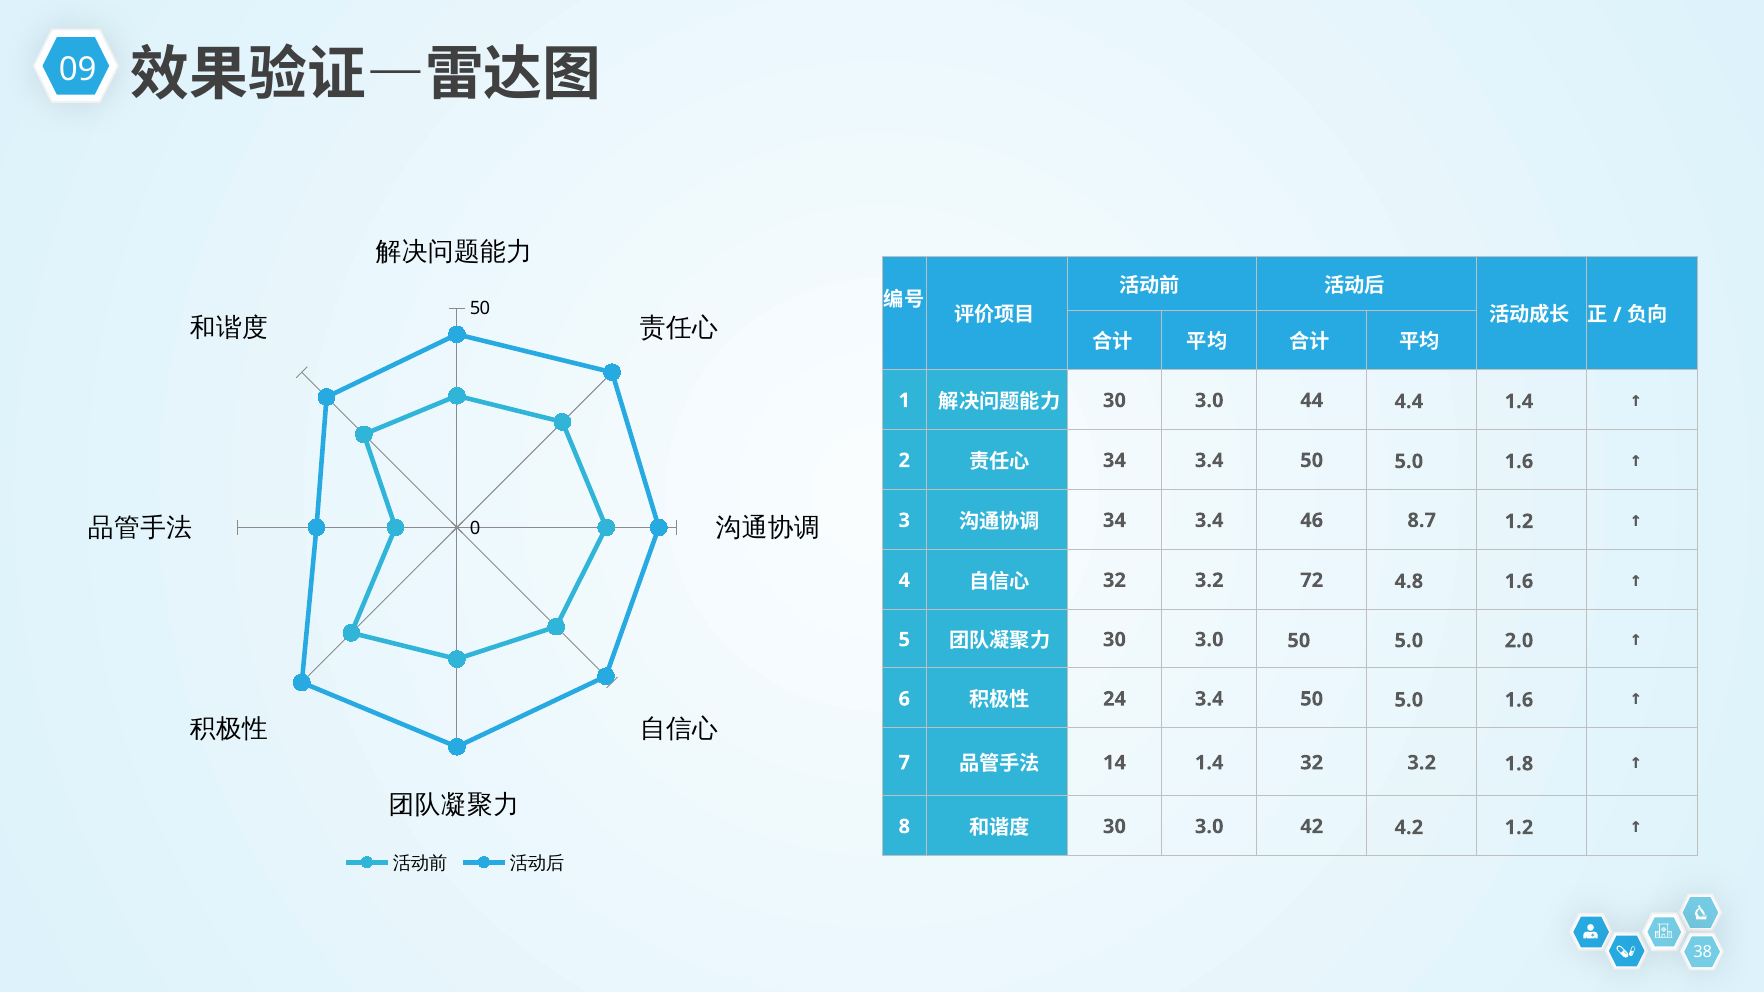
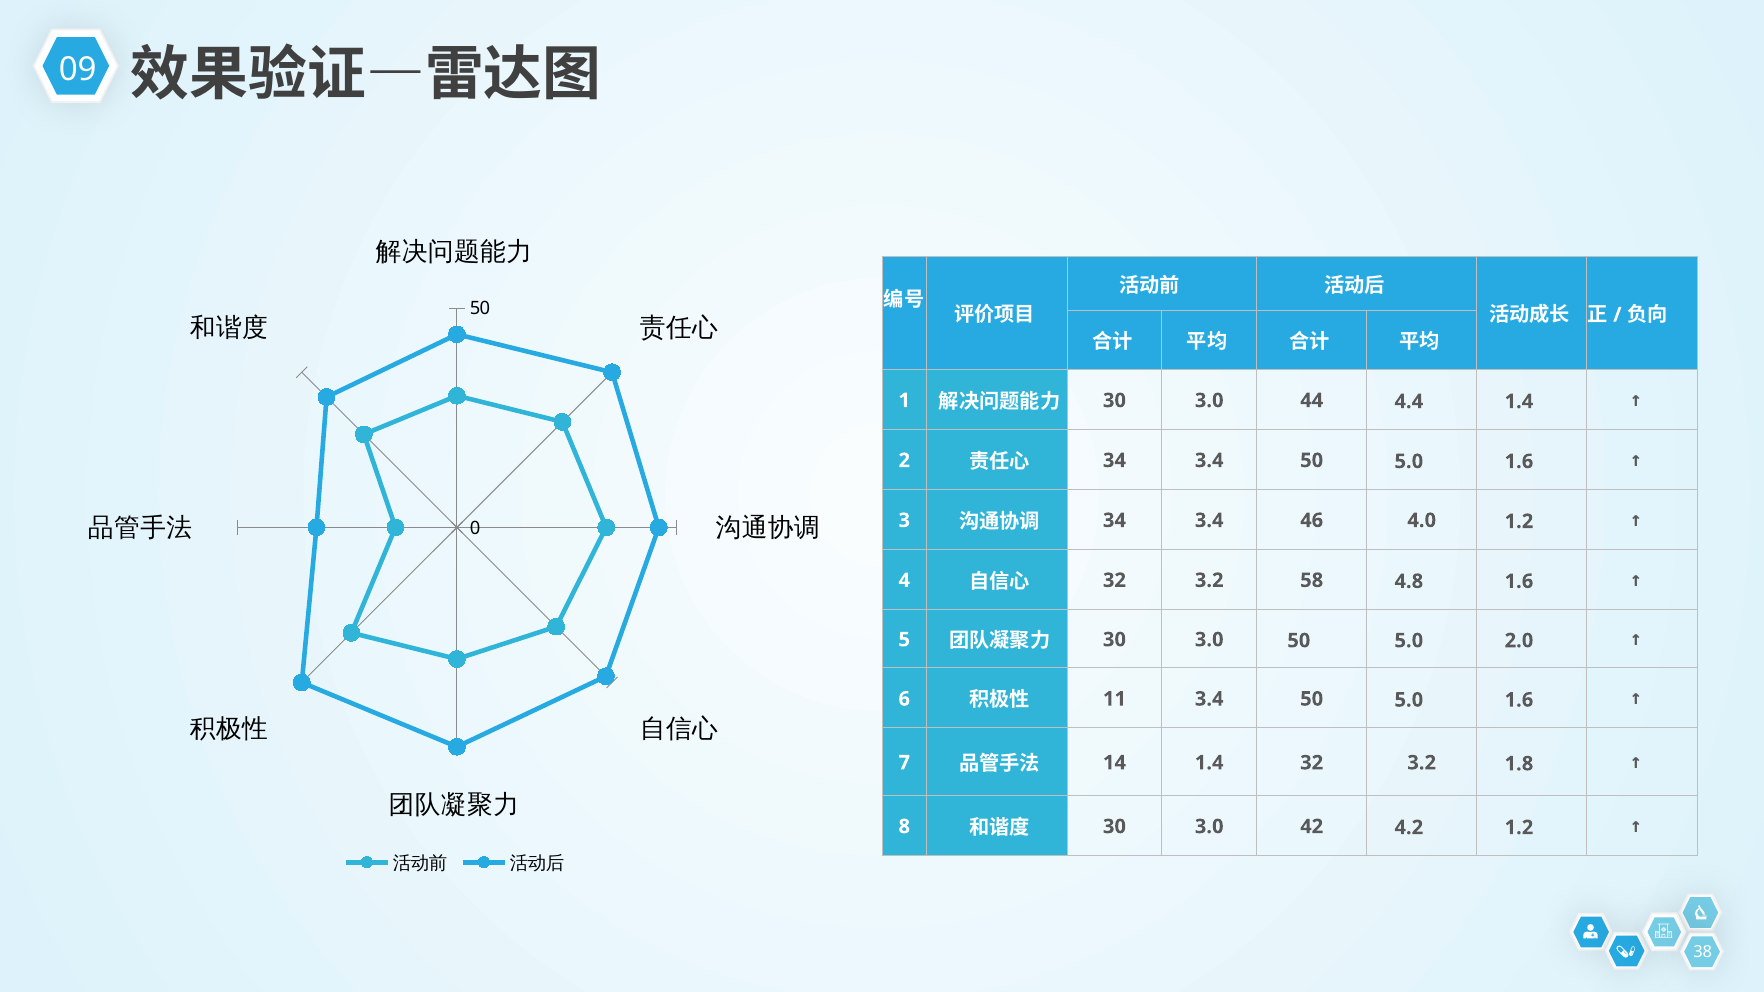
8.7: 8.7 -> 4.0
72: 72 -> 58
24: 24 -> 11
